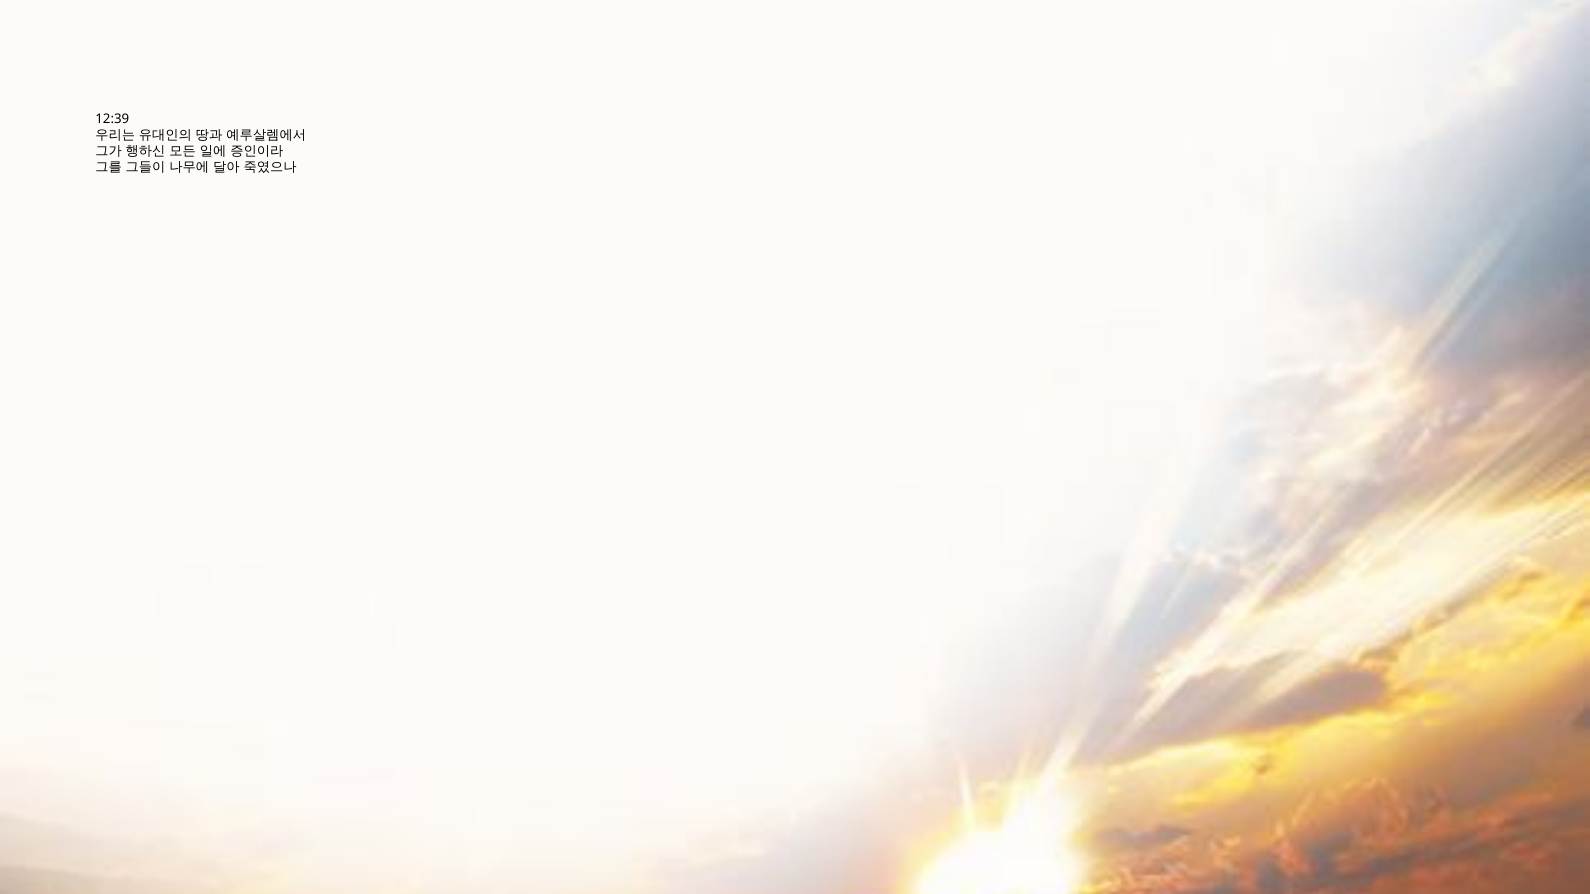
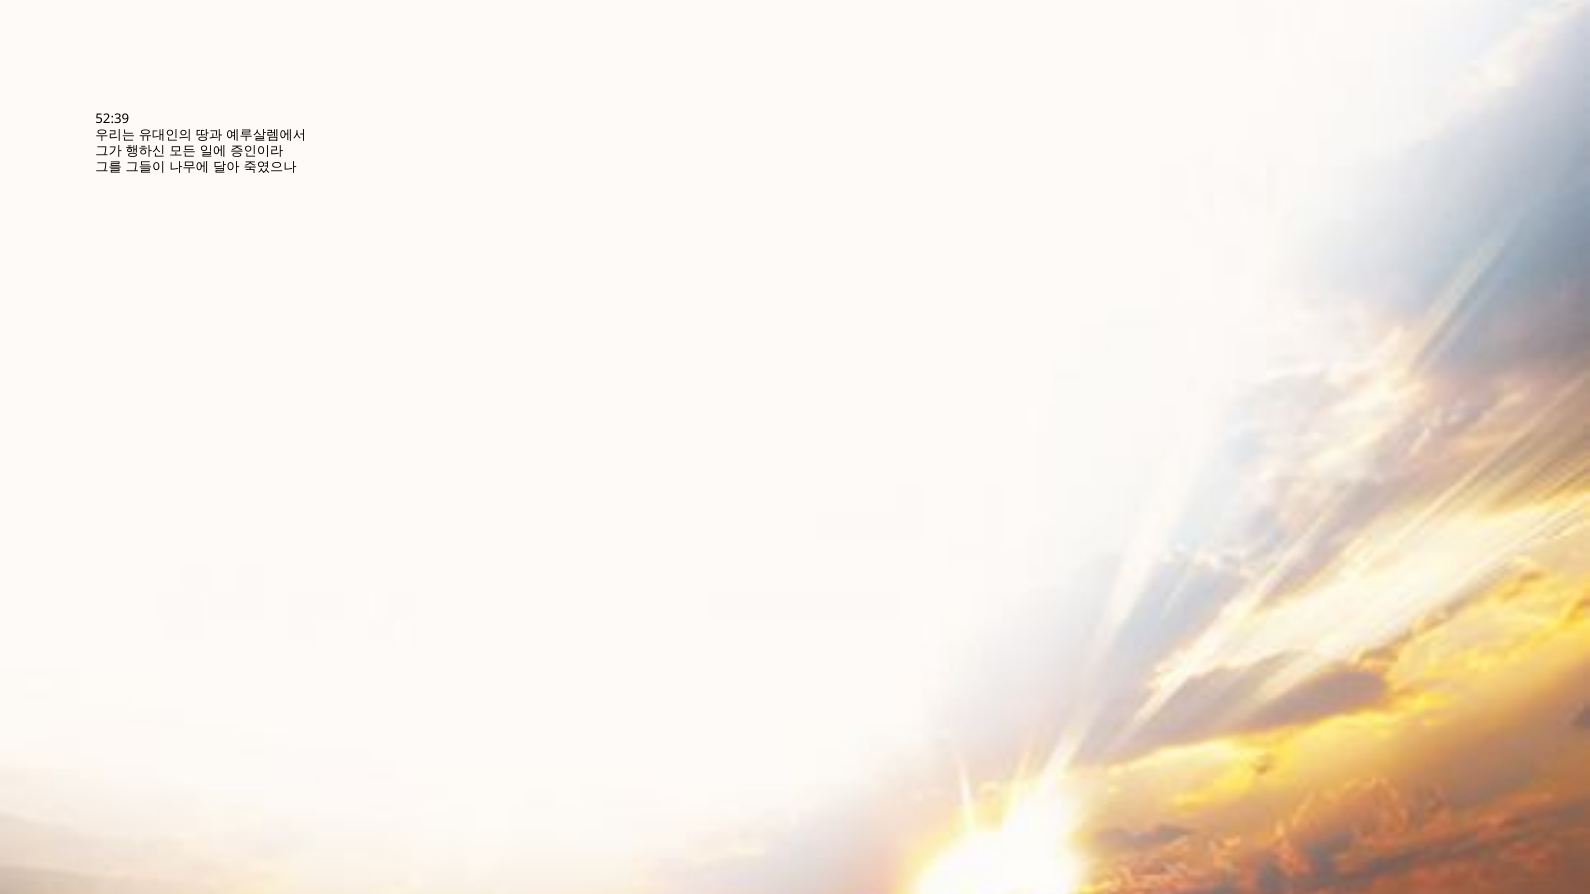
12:39: 12:39 -> 52:39
